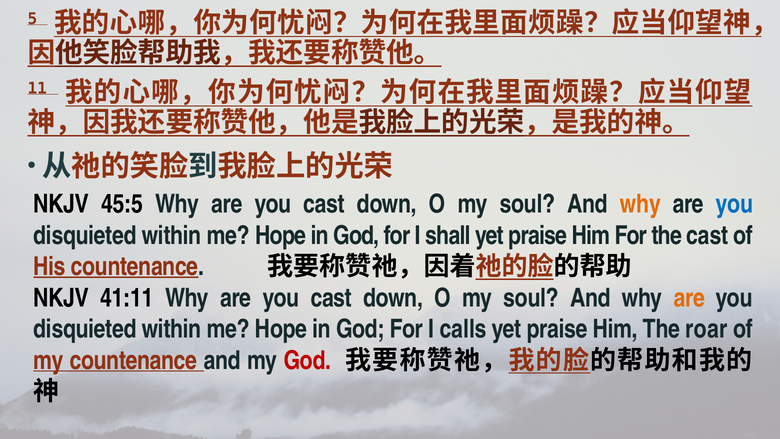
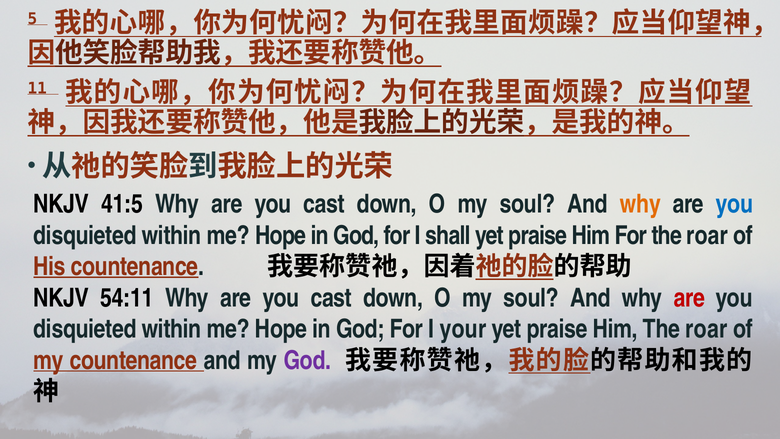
45:5: 45:5 -> 41:5
For the cast: cast -> roar
41:11: 41:11 -> 54:11
are at (689, 298) colour: orange -> red
calls: calls -> your
God at (307, 360) colour: red -> purple
